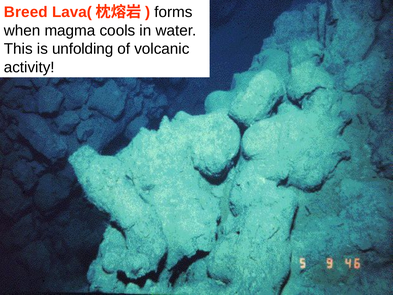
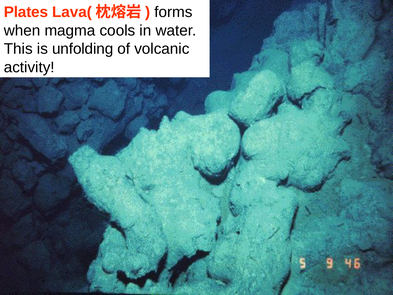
Breed: Breed -> Plates
